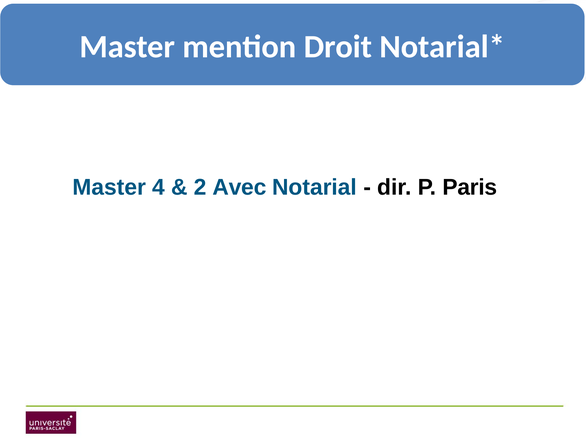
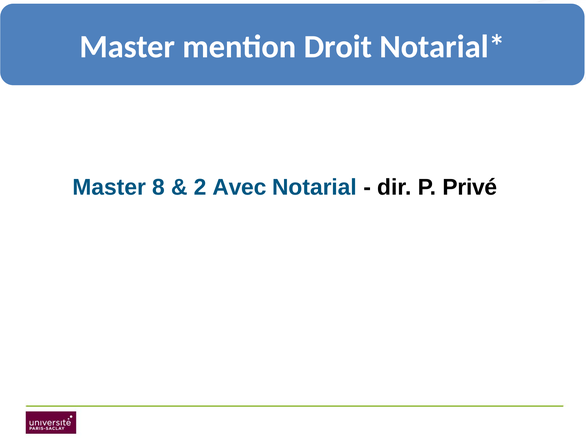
4: 4 -> 8
Paris: Paris -> Privé
